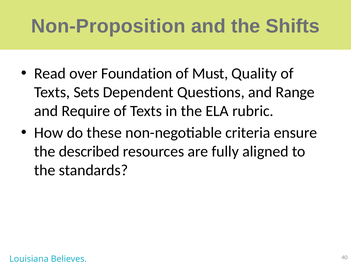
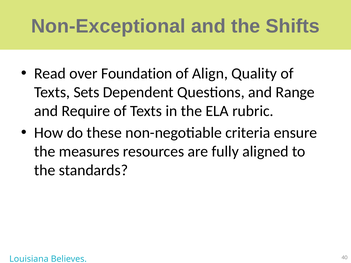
Non-Proposition: Non-Proposition -> Non-Exceptional
Must: Must -> Align
described: described -> measures
